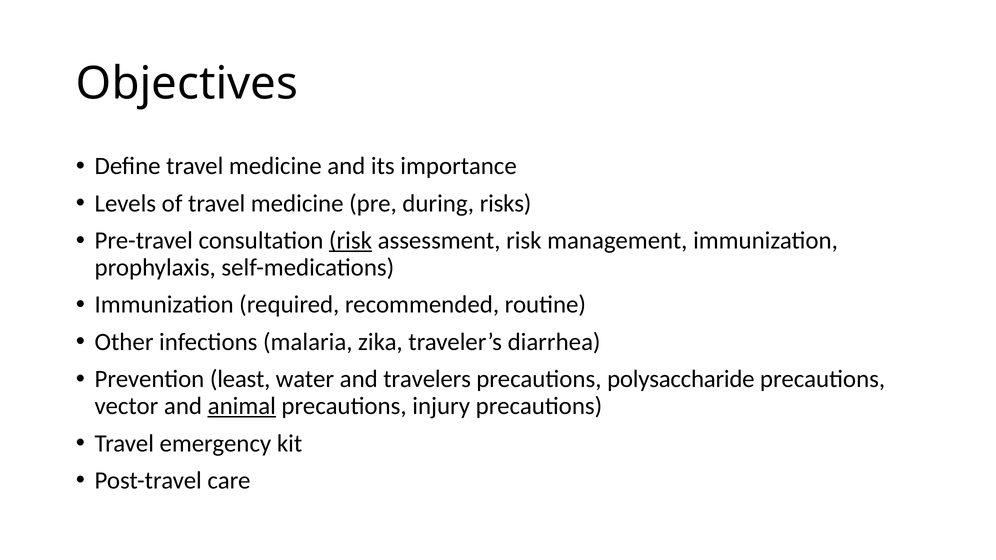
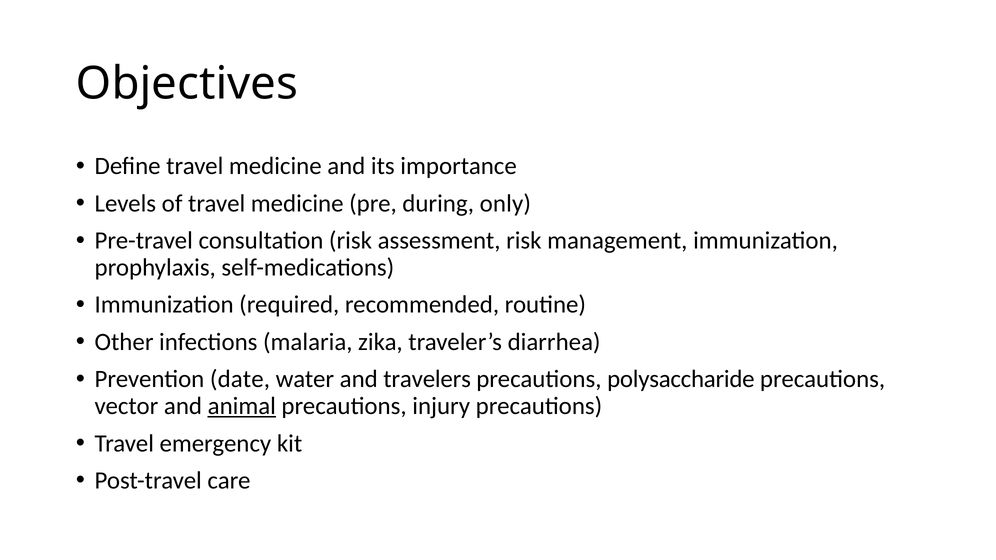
risks: risks -> only
risk at (350, 241) underline: present -> none
least: least -> date
